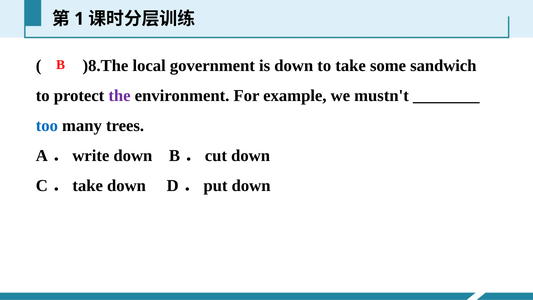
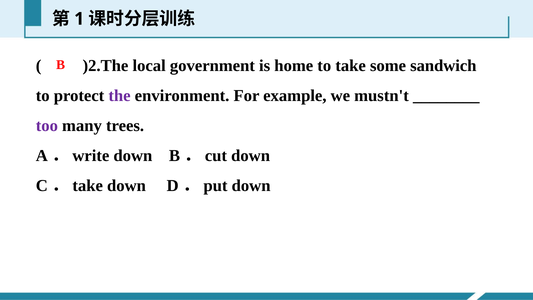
)8.The: )8.The -> )2.The
is down: down -> home
too colour: blue -> purple
